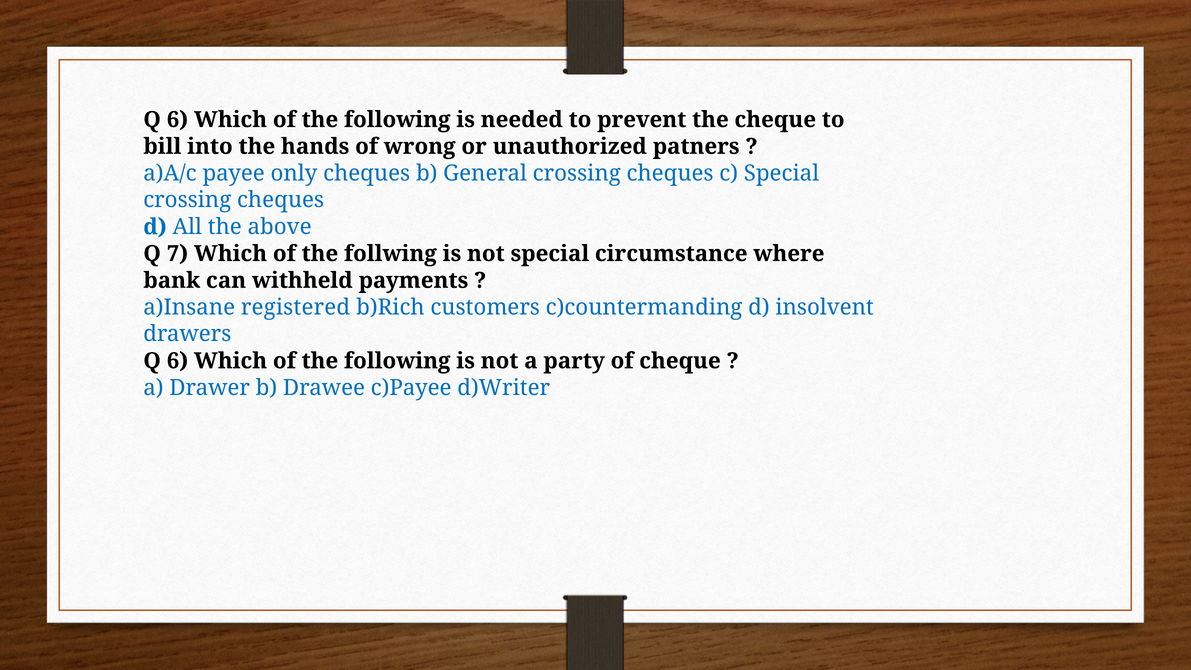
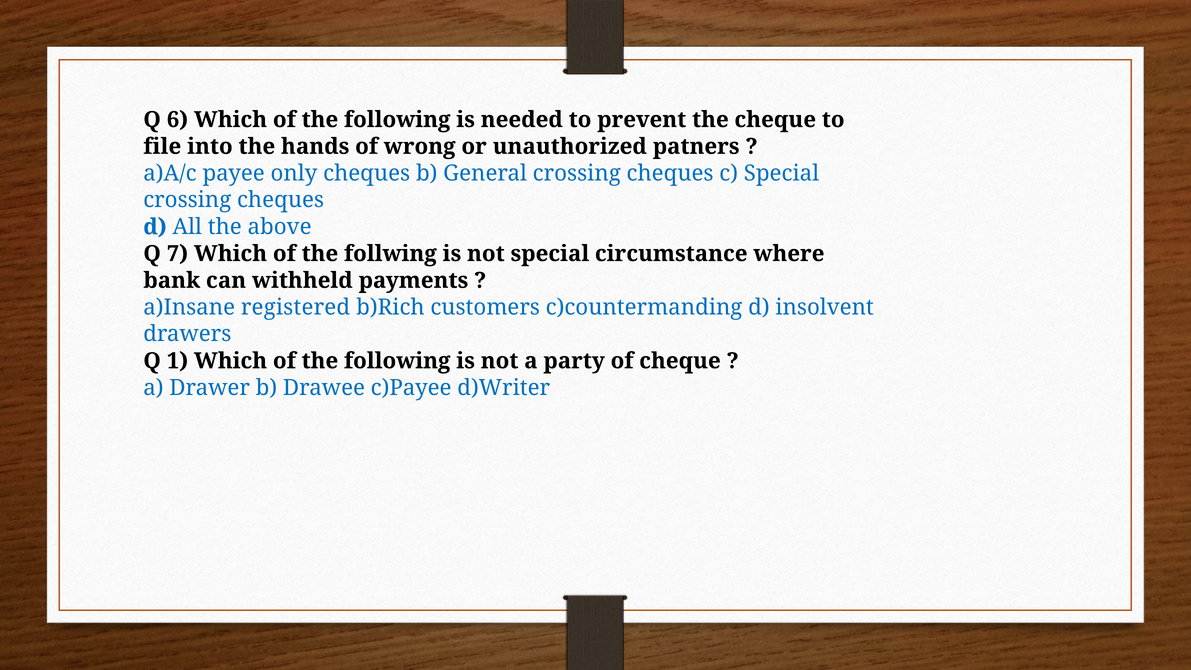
bill: bill -> file
6 at (177, 361): 6 -> 1
